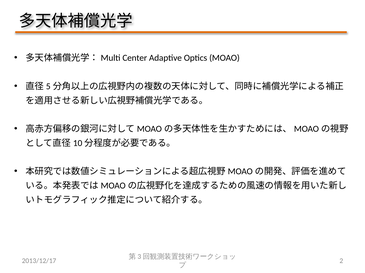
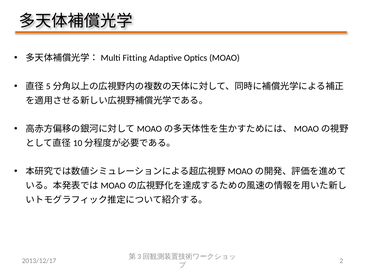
Center: Center -> Fitting
